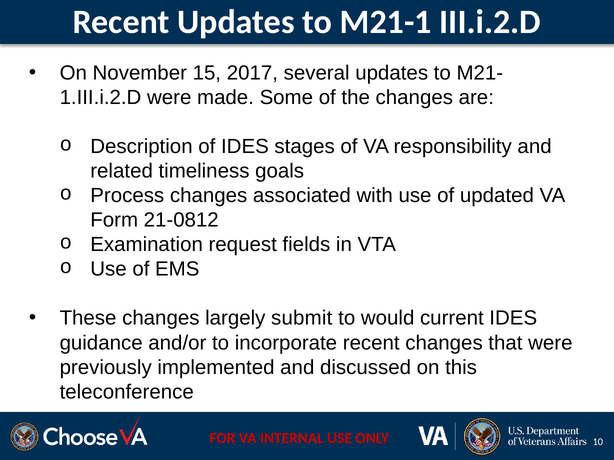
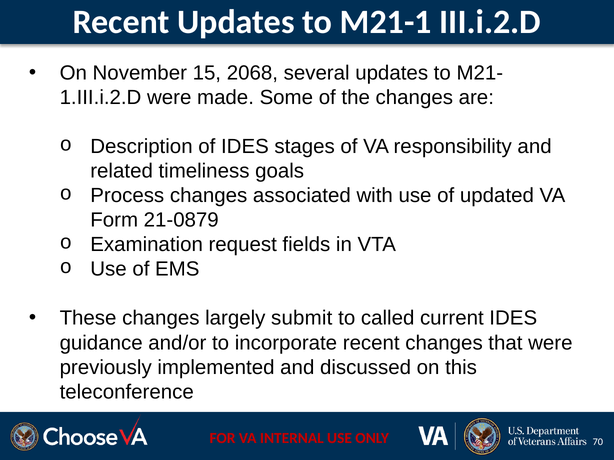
2017: 2017 -> 2068
21-0812: 21-0812 -> 21-0879
would: would -> called
10: 10 -> 70
